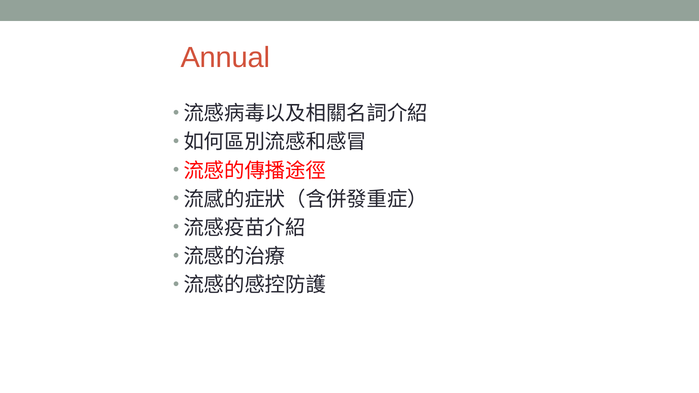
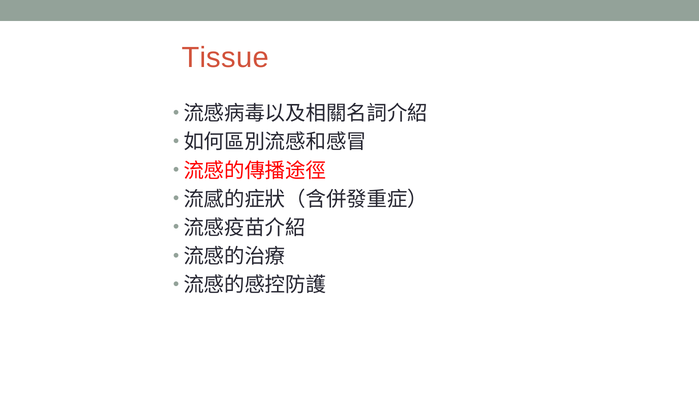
Annual: Annual -> Tissue
